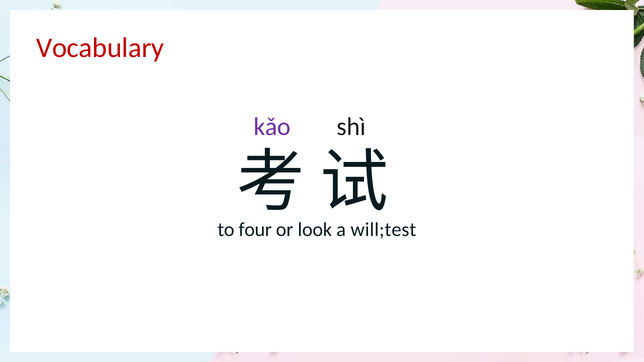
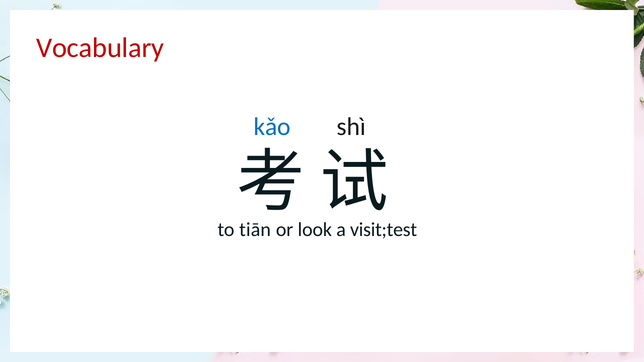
kǎo colour: purple -> blue
four: four -> tiān
will;test: will;test -> visit;test
